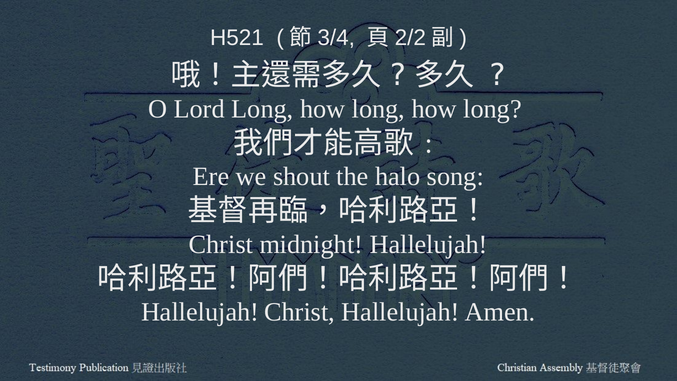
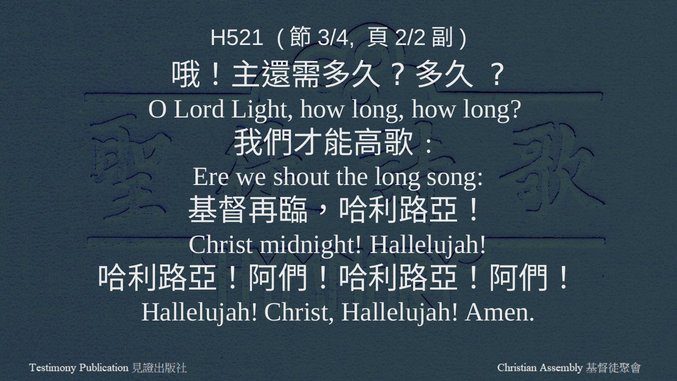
Lord Long: Long -> Light
the halo: halo -> long
